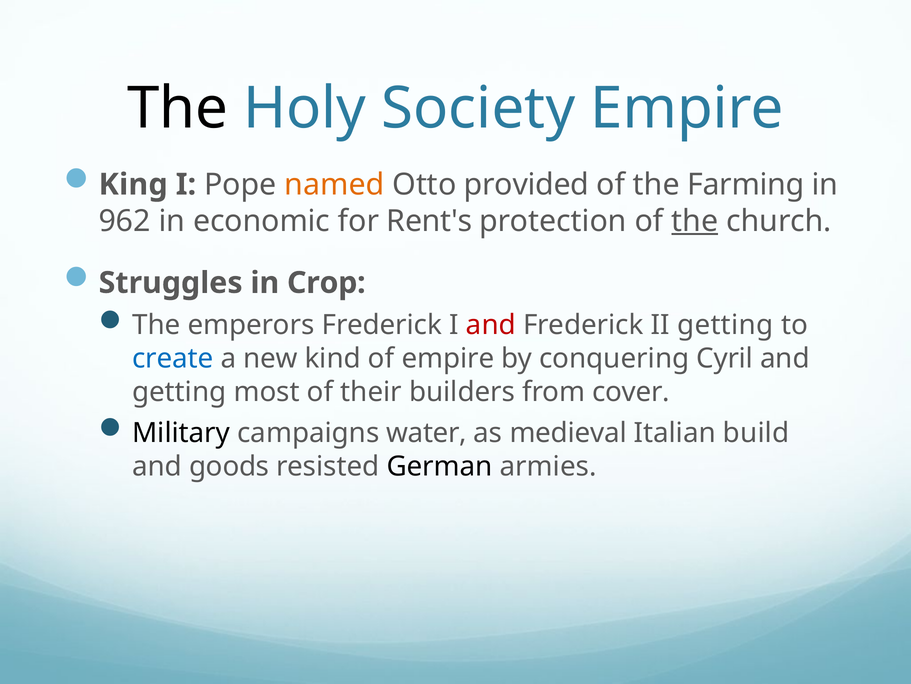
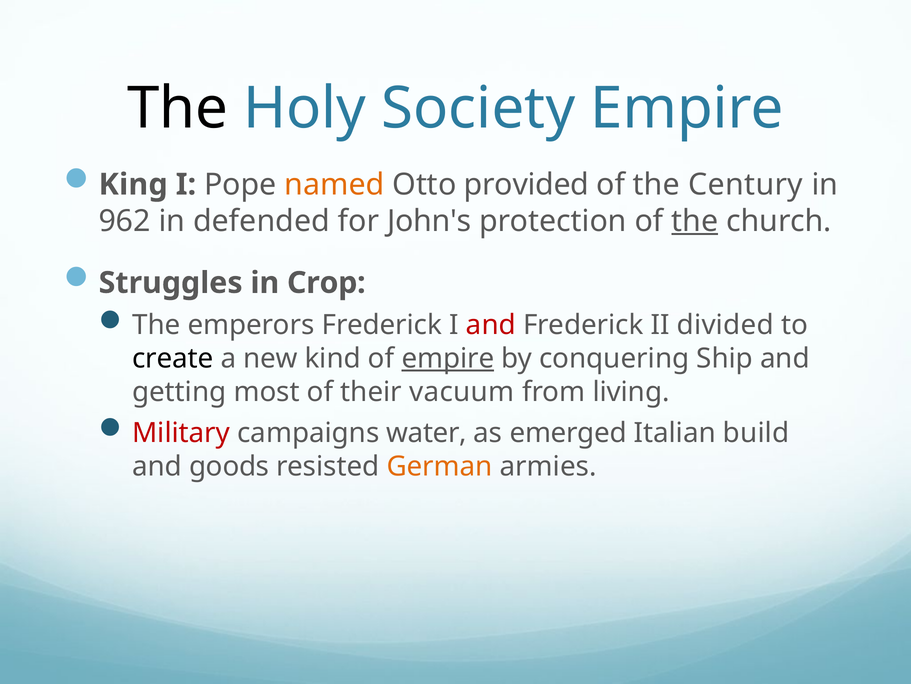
Farming: Farming -> Century
economic: economic -> defended
Rent's: Rent's -> John's
II getting: getting -> divided
create colour: blue -> black
empire at (448, 358) underline: none -> present
Cyril: Cyril -> Ship
builders: builders -> vacuum
cover: cover -> living
Military colour: black -> red
medieval: medieval -> emerged
German colour: black -> orange
